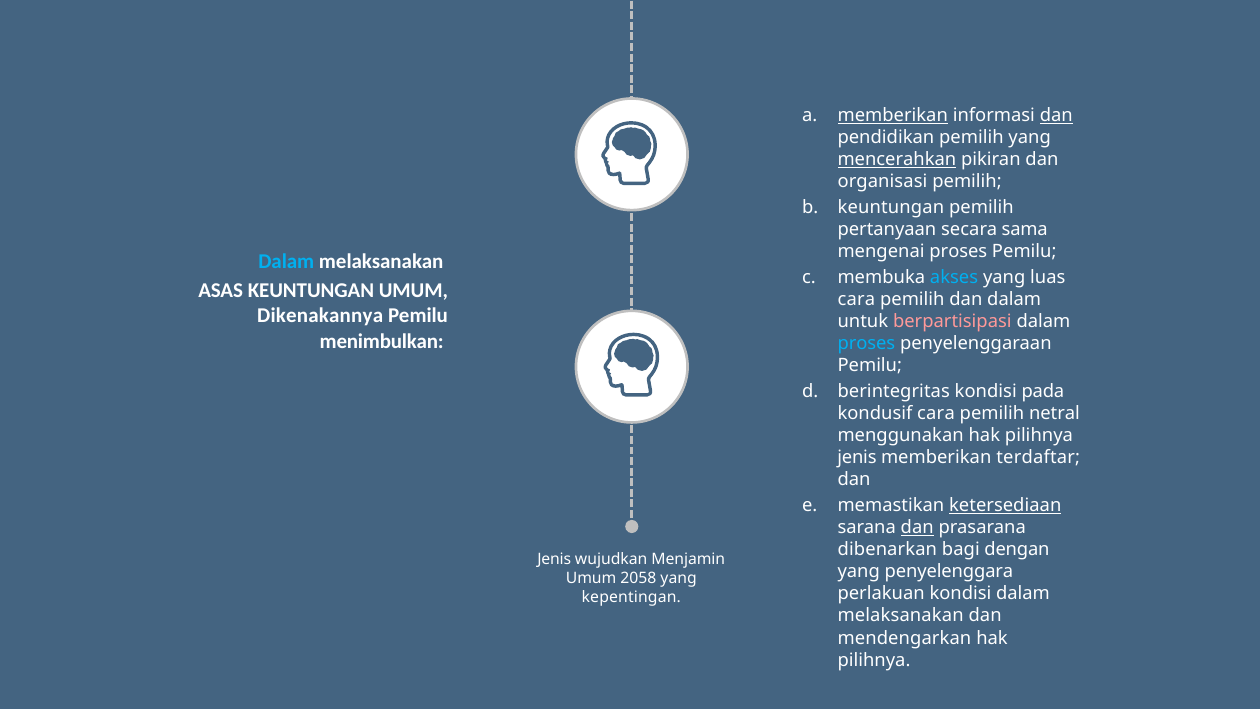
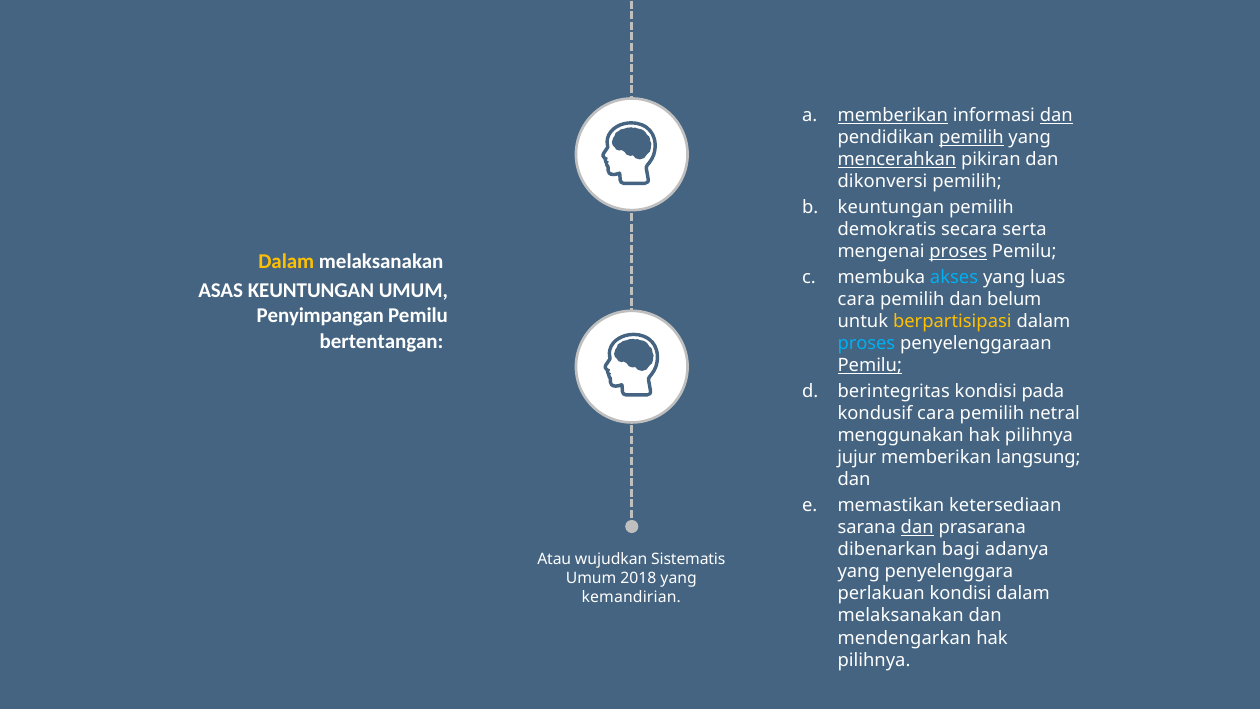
pemilih at (971, 138) underline: none -> present
organisasi: organisasi -> dikonversi
pertanyaan: pertanyaan -> demokratis
sama: sama -> serta
proses at (958, 252) underline: none -> present
Dalam at (286, 261) colour: light blue -> yellow
dan dalam: dalam -> belum
Dikenakannya: Dikenakannya -> Penyimpangan
berpartisipasi colour: pink -> yellow
menimbulkan: menimbulkan -> bertentangan
Pemilu at (870, 366) underline: none -> present
jenis at (857, 458): jenis -> jujur
terdaftar: terdaftar -> langsung
ketersediaan underline: present -> none
dengan: dengan -> adanya
Jenis at (554, 559): Jenis -> Atau
Menjamin: Menjamin -> Sistematis
2058: 2058 -> 2018
kepentingan: kepentingan -> kemandirian
